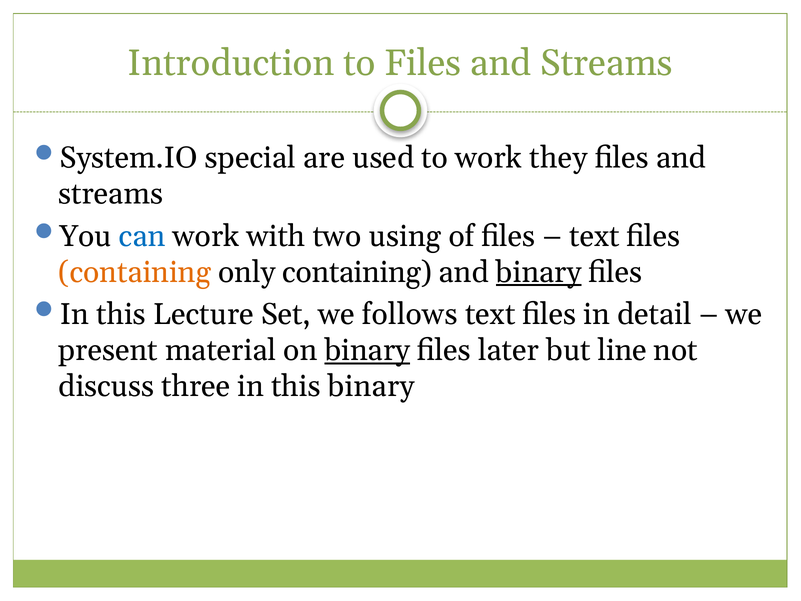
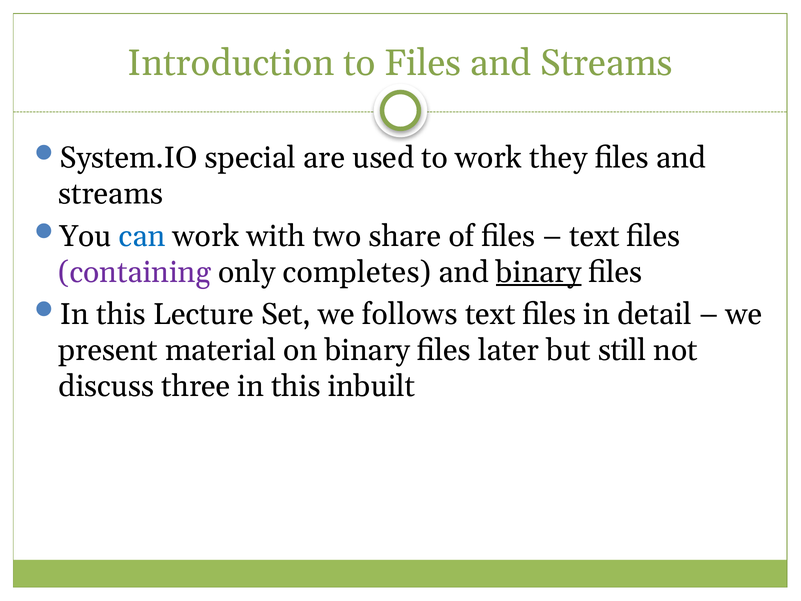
using: using -> share
containing at (135, 272) colour: orange -> purple
only containing: containing -> completes
binary at (367, 350) underline: present -> none
line: line -> still
this binary: binary -> inbuilt
